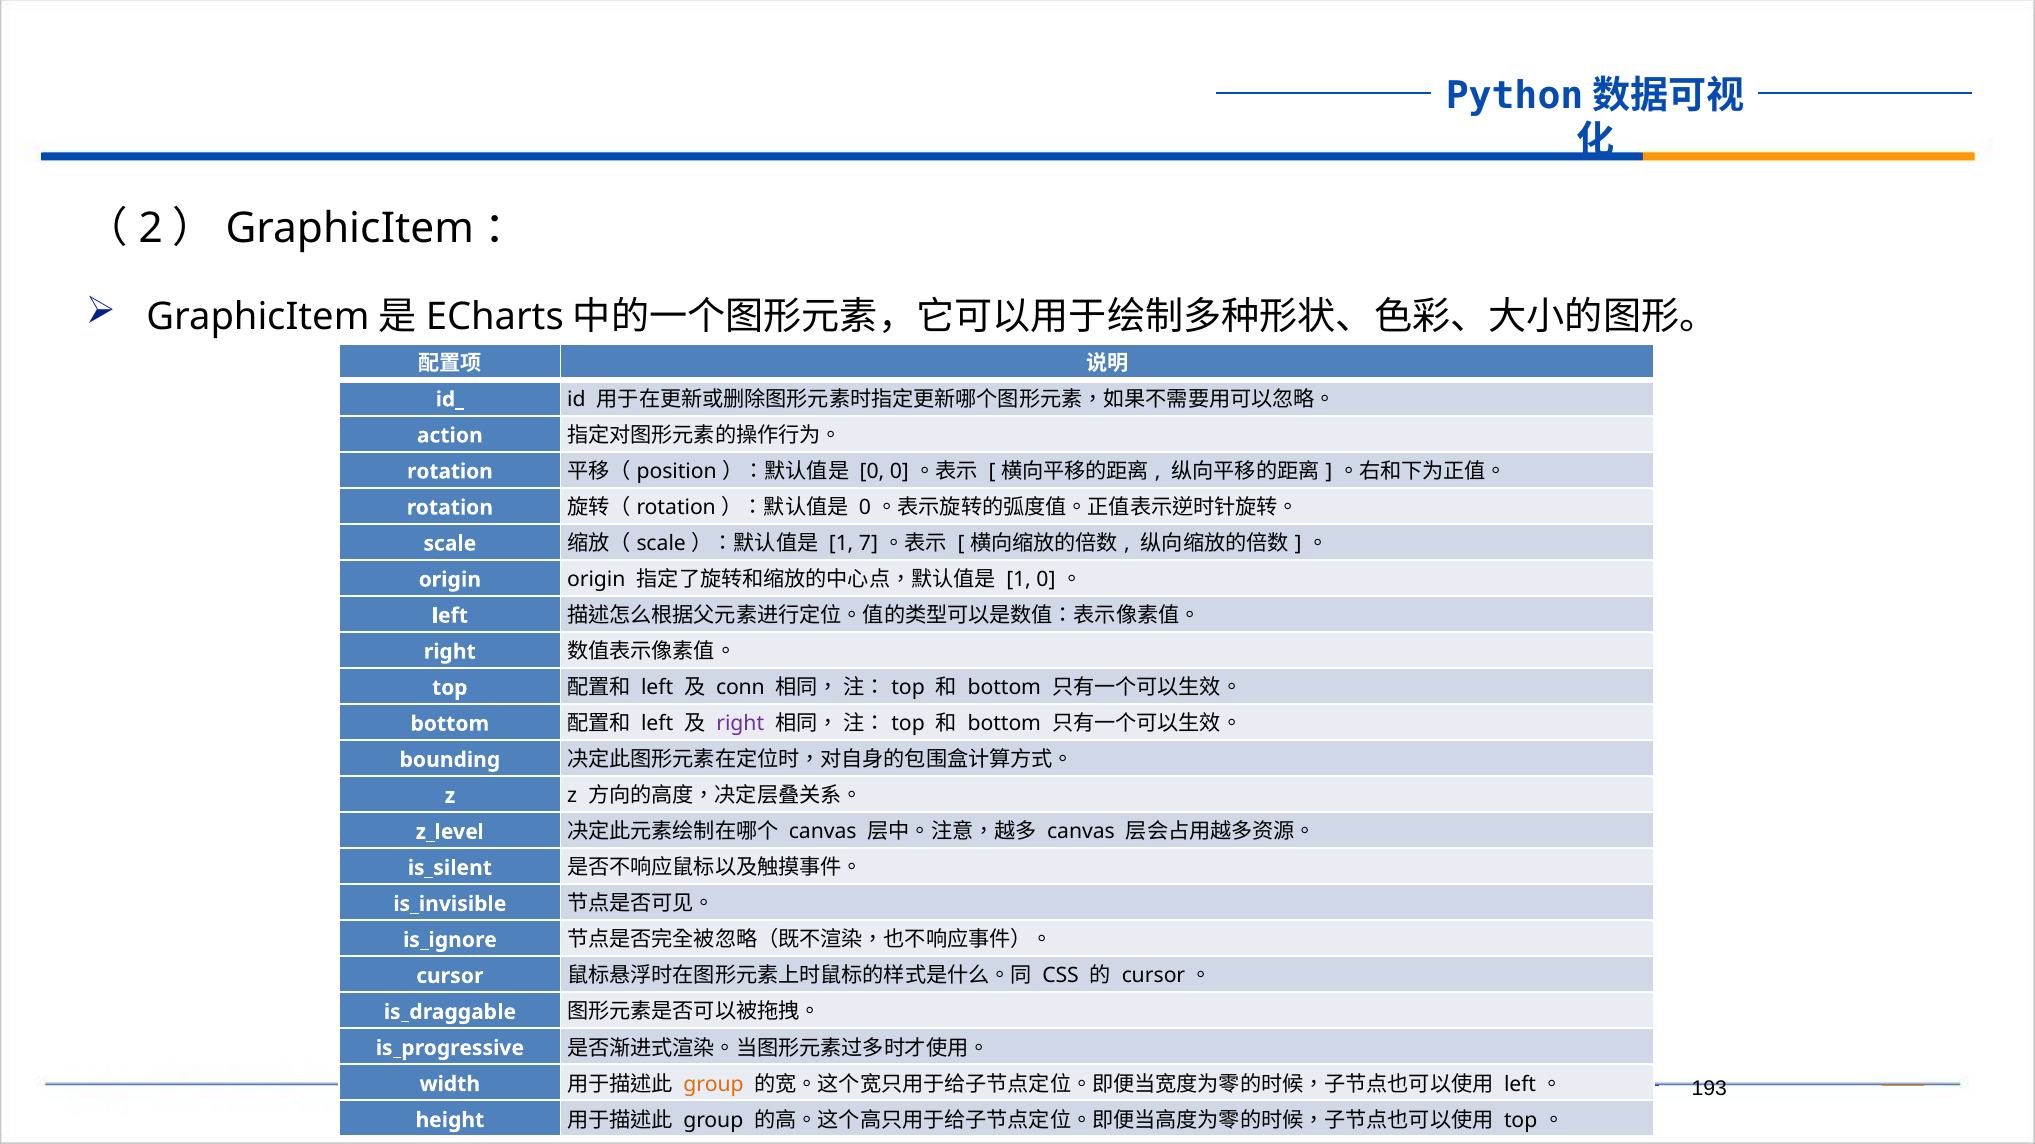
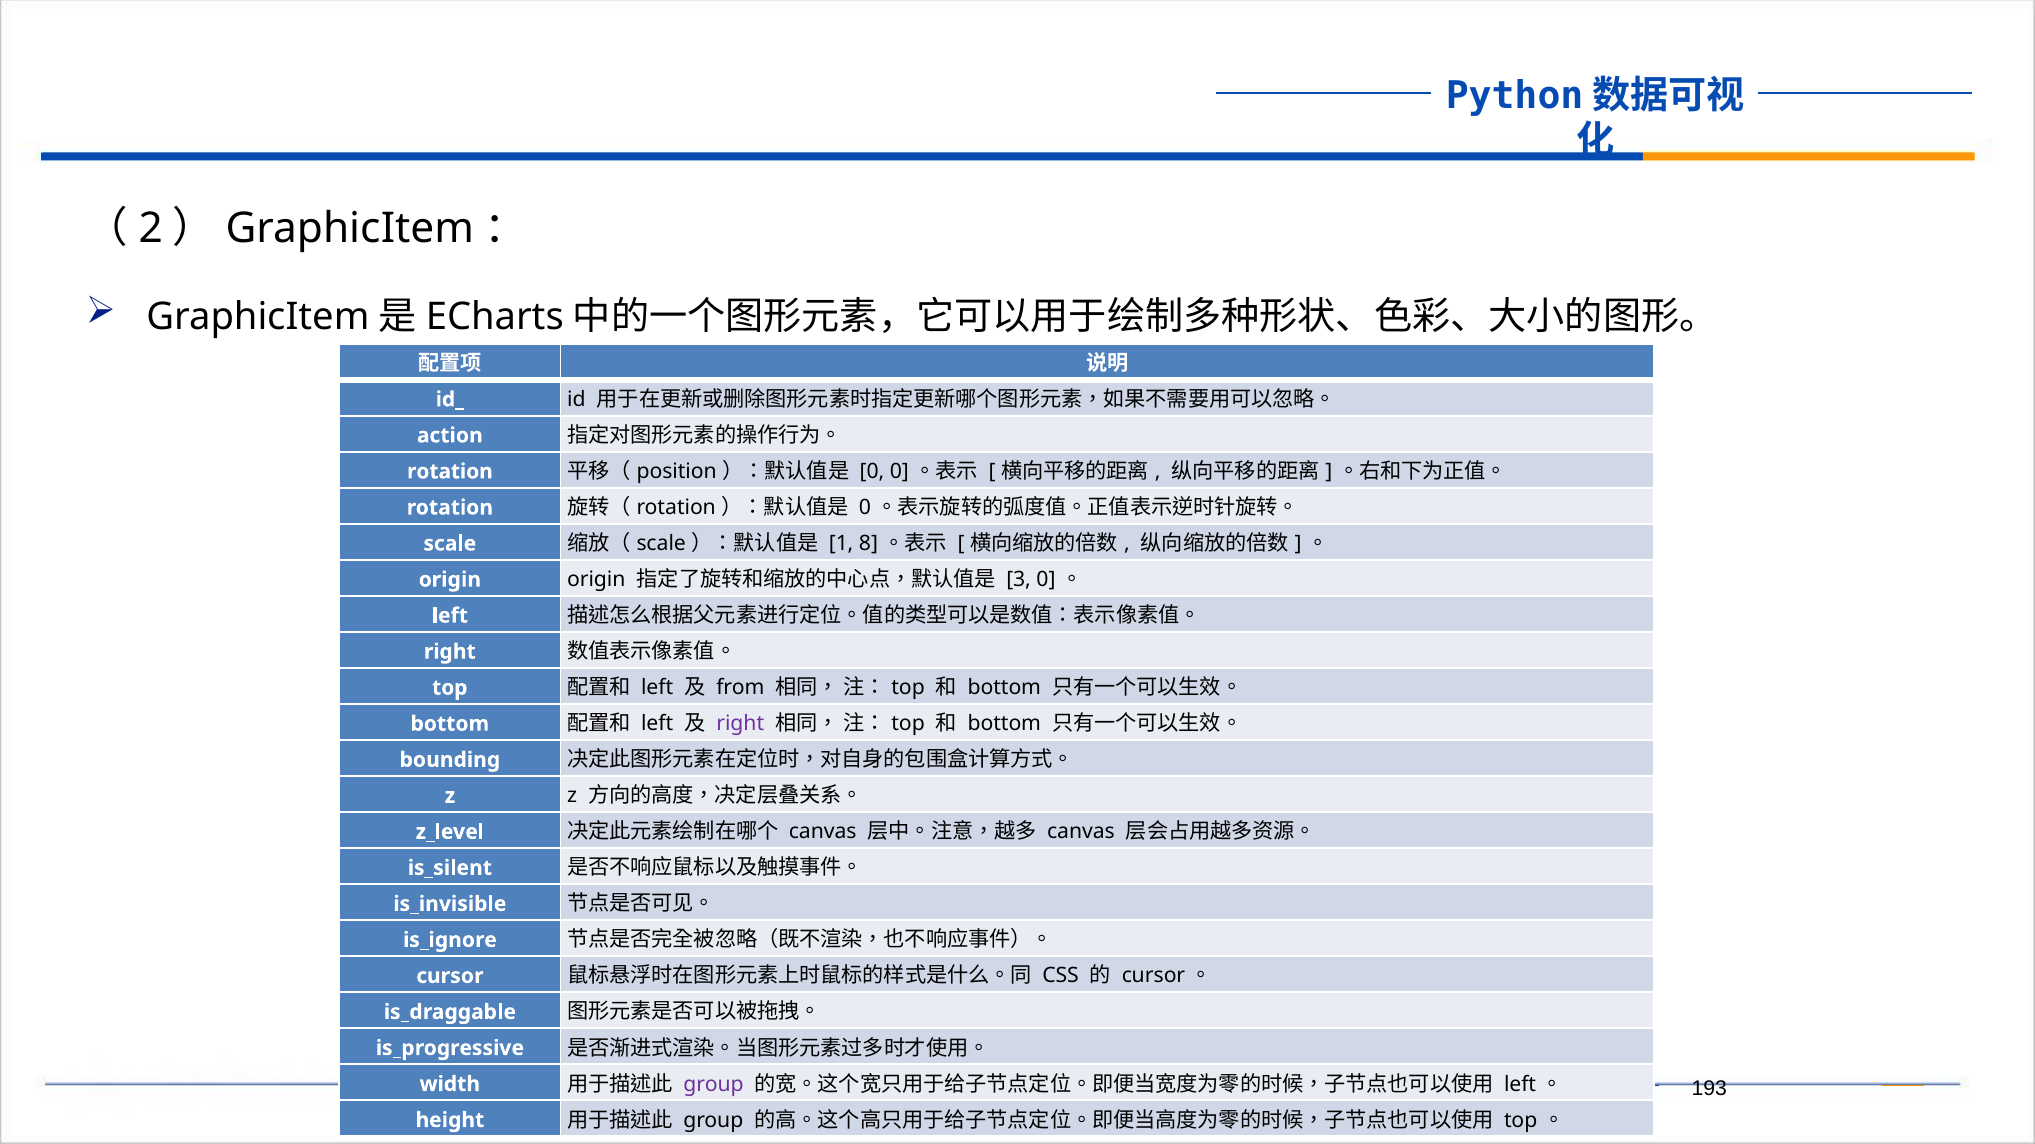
7: 7 -> 8
1 at (1019, 580): 1 -> 3
conn: conn -> from
group at (714, 1085) colour: orange -> purple
